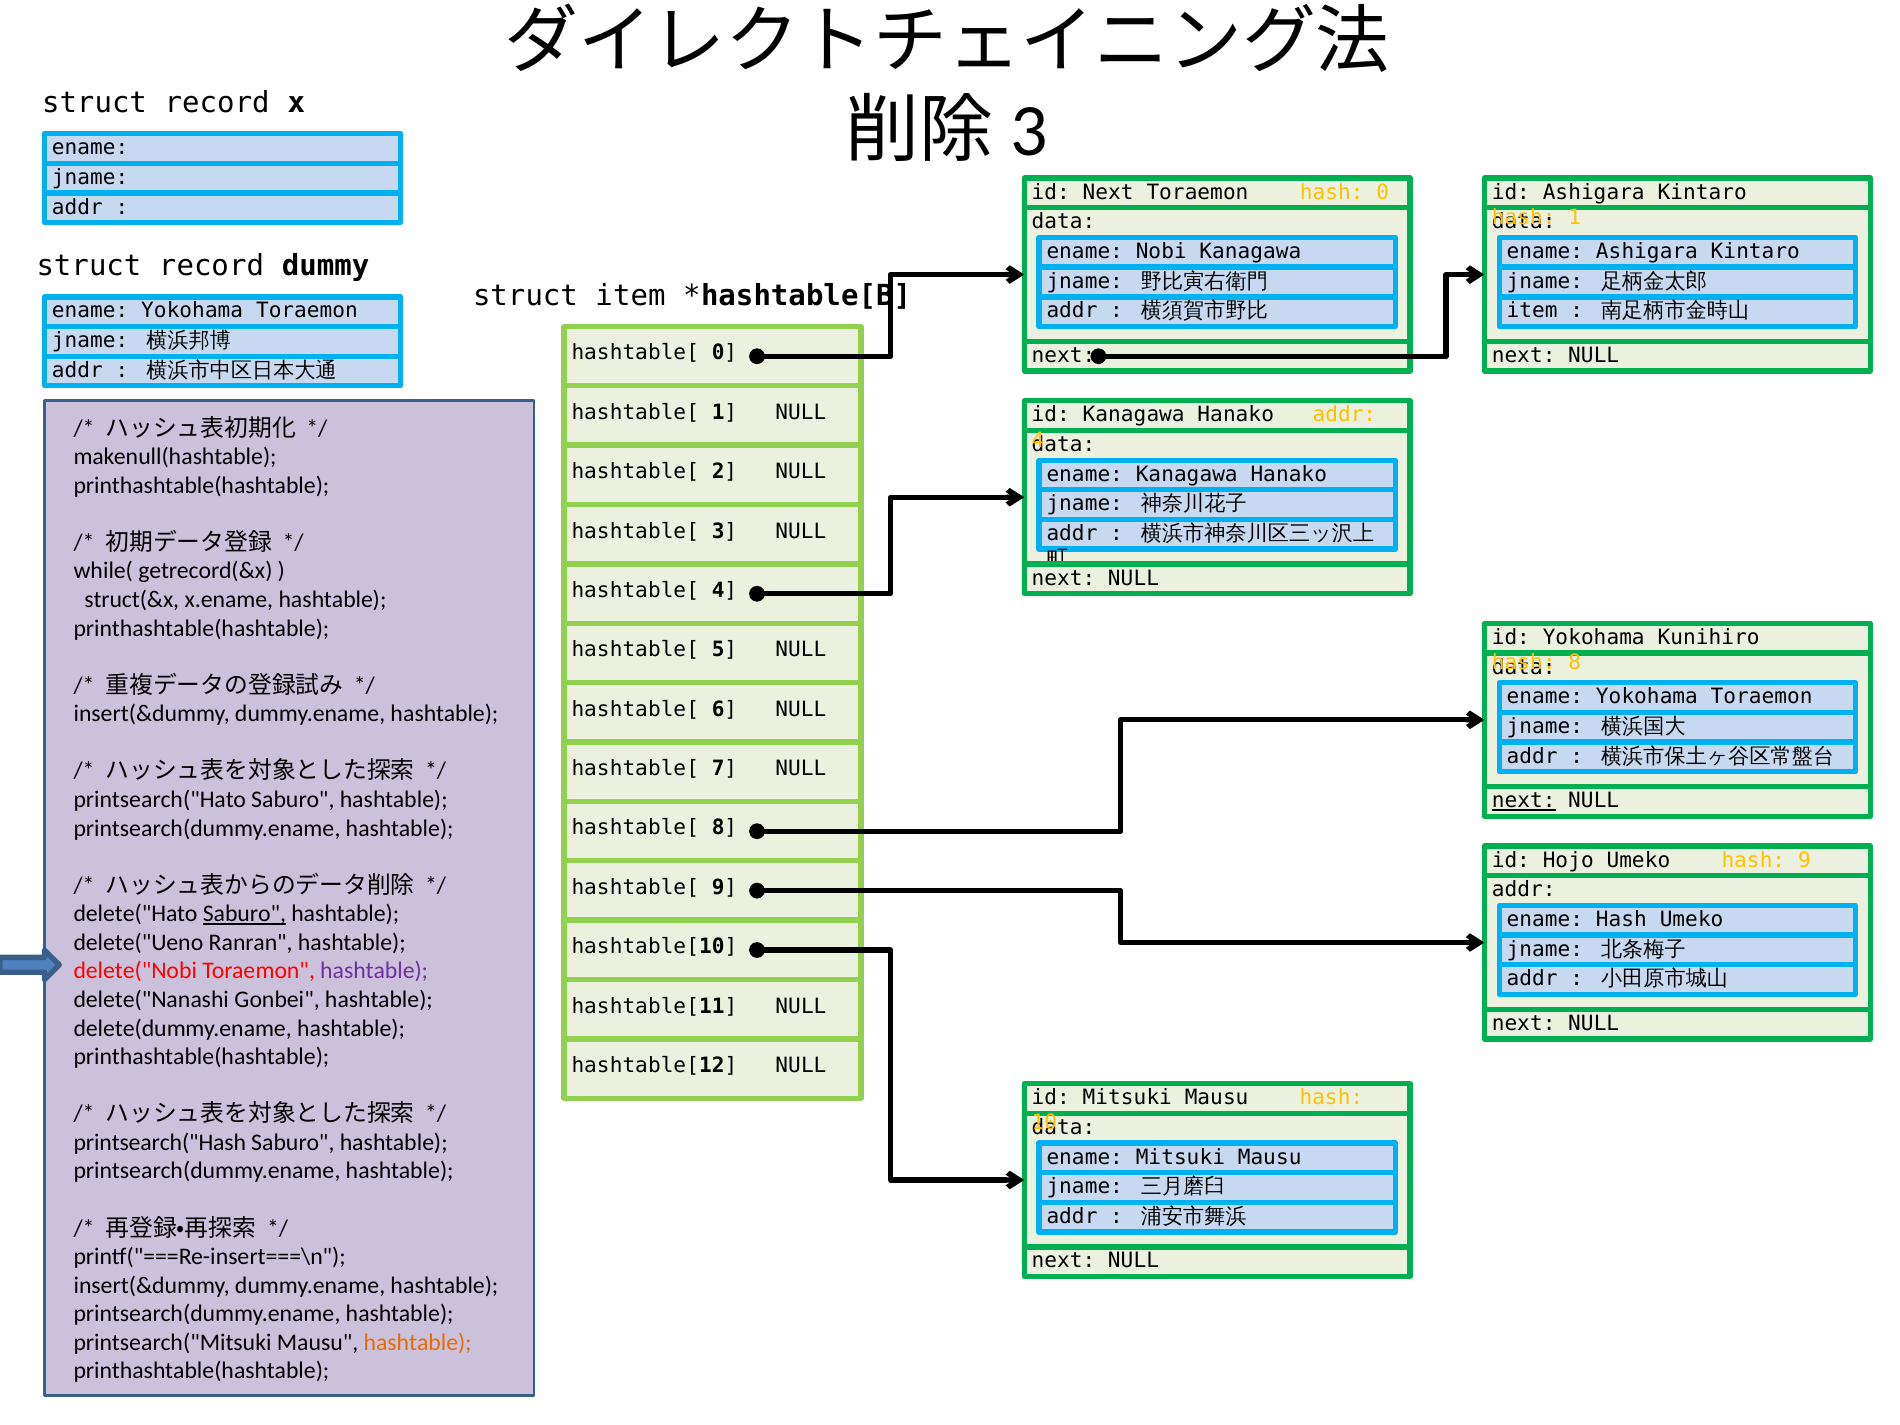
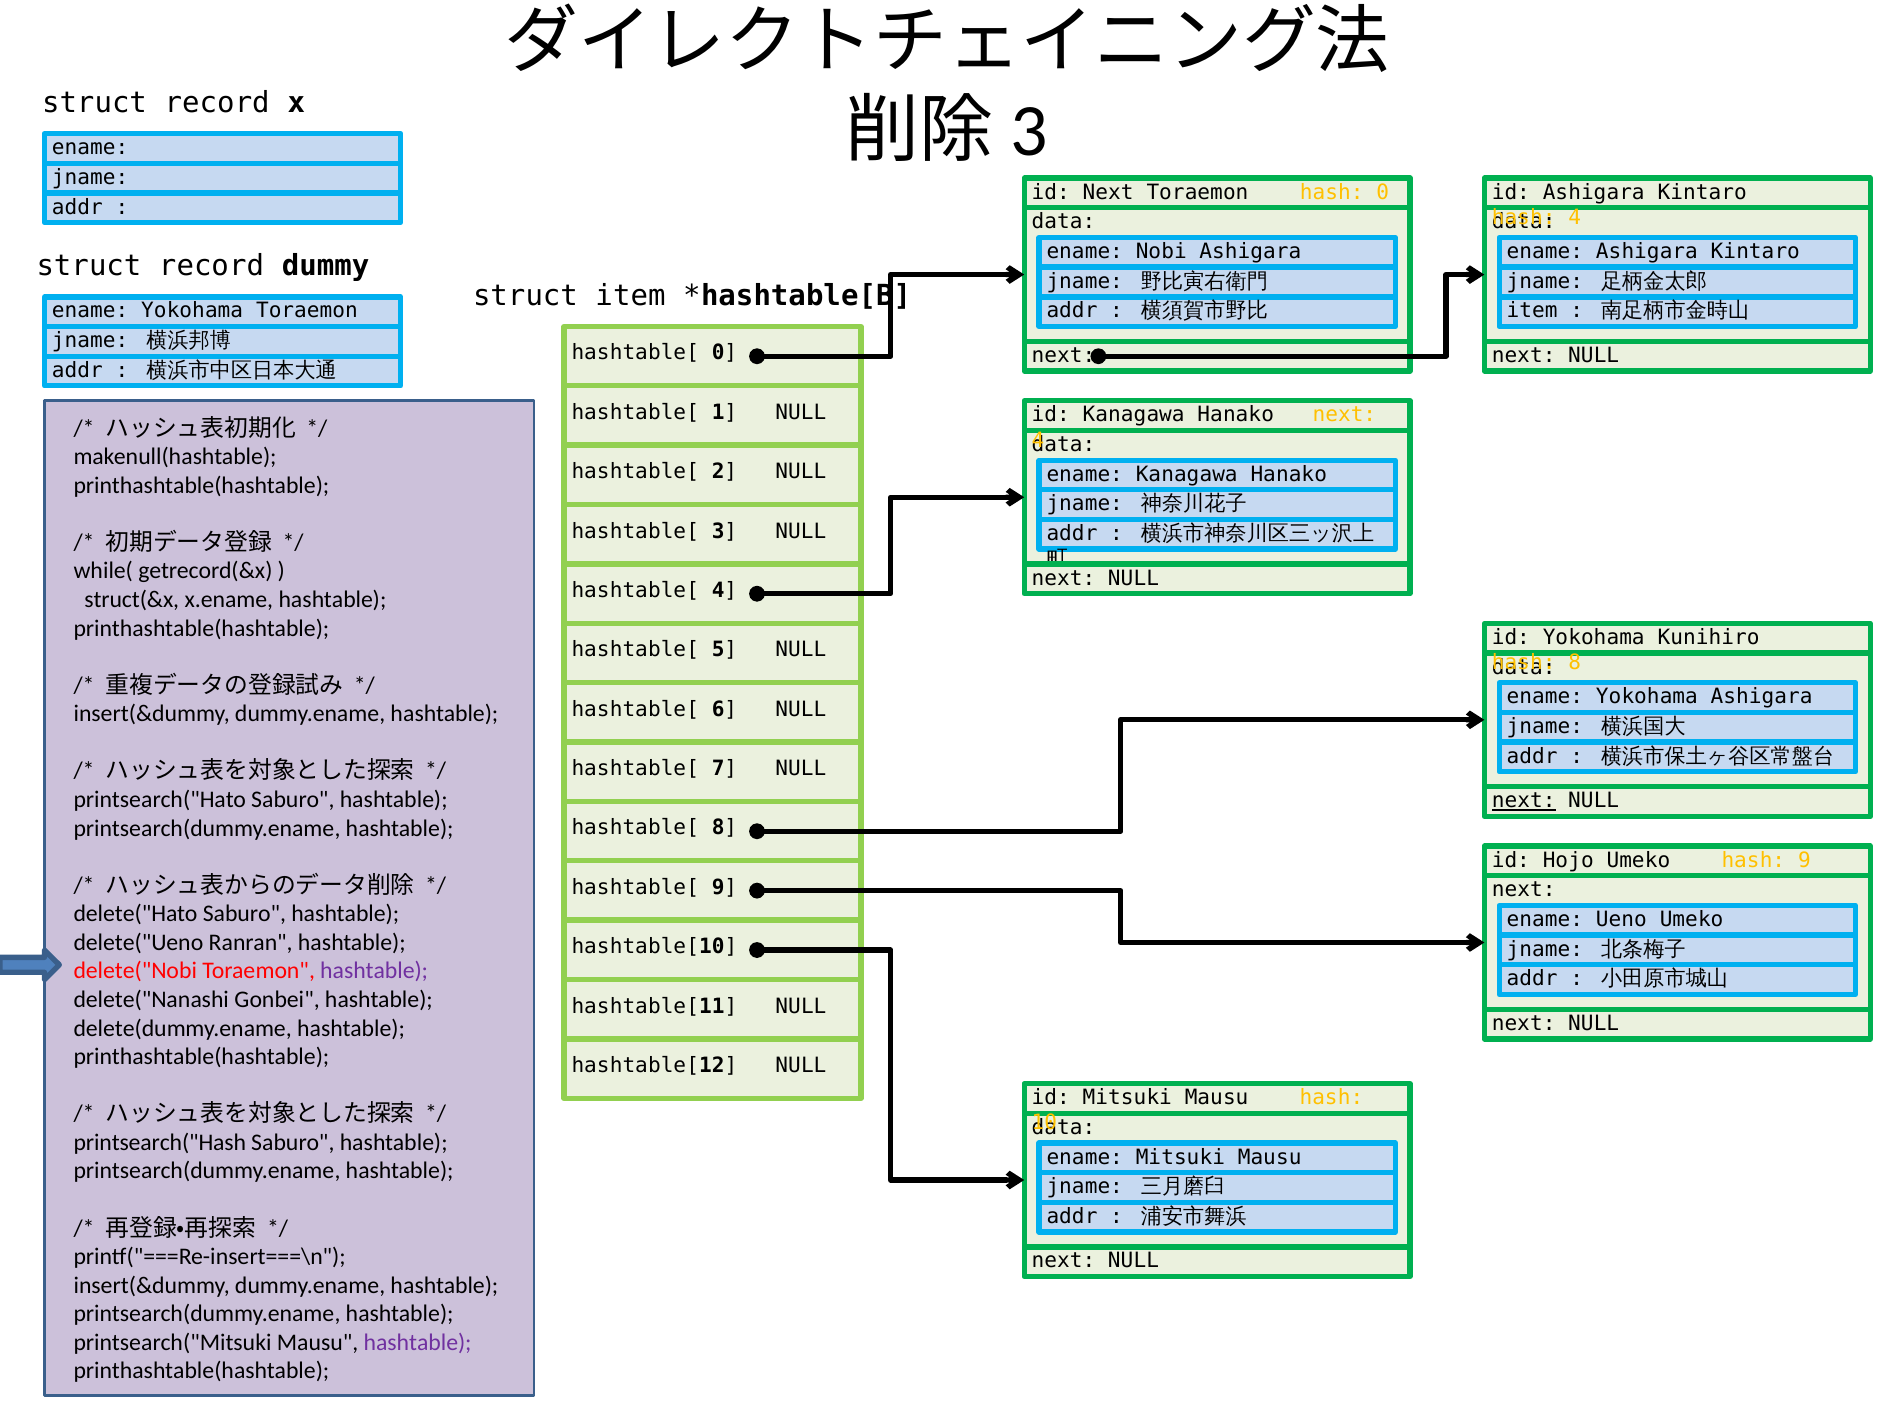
1 at (1575, 218): 1 -> 4
Nobi Kanagawa: Kanagawa -> Ashigara
id Kanagawa Hanako addr: addr -> next
Toraemon at (1762, 697): Toraemon -> Ashigara
addr at (1524, 890): addr -> next
Saburo at (244, 914) underline: present -> none
ename Hash: Hash -> Ueno
hashtable at (418, 1343) colour: orange -> purple
